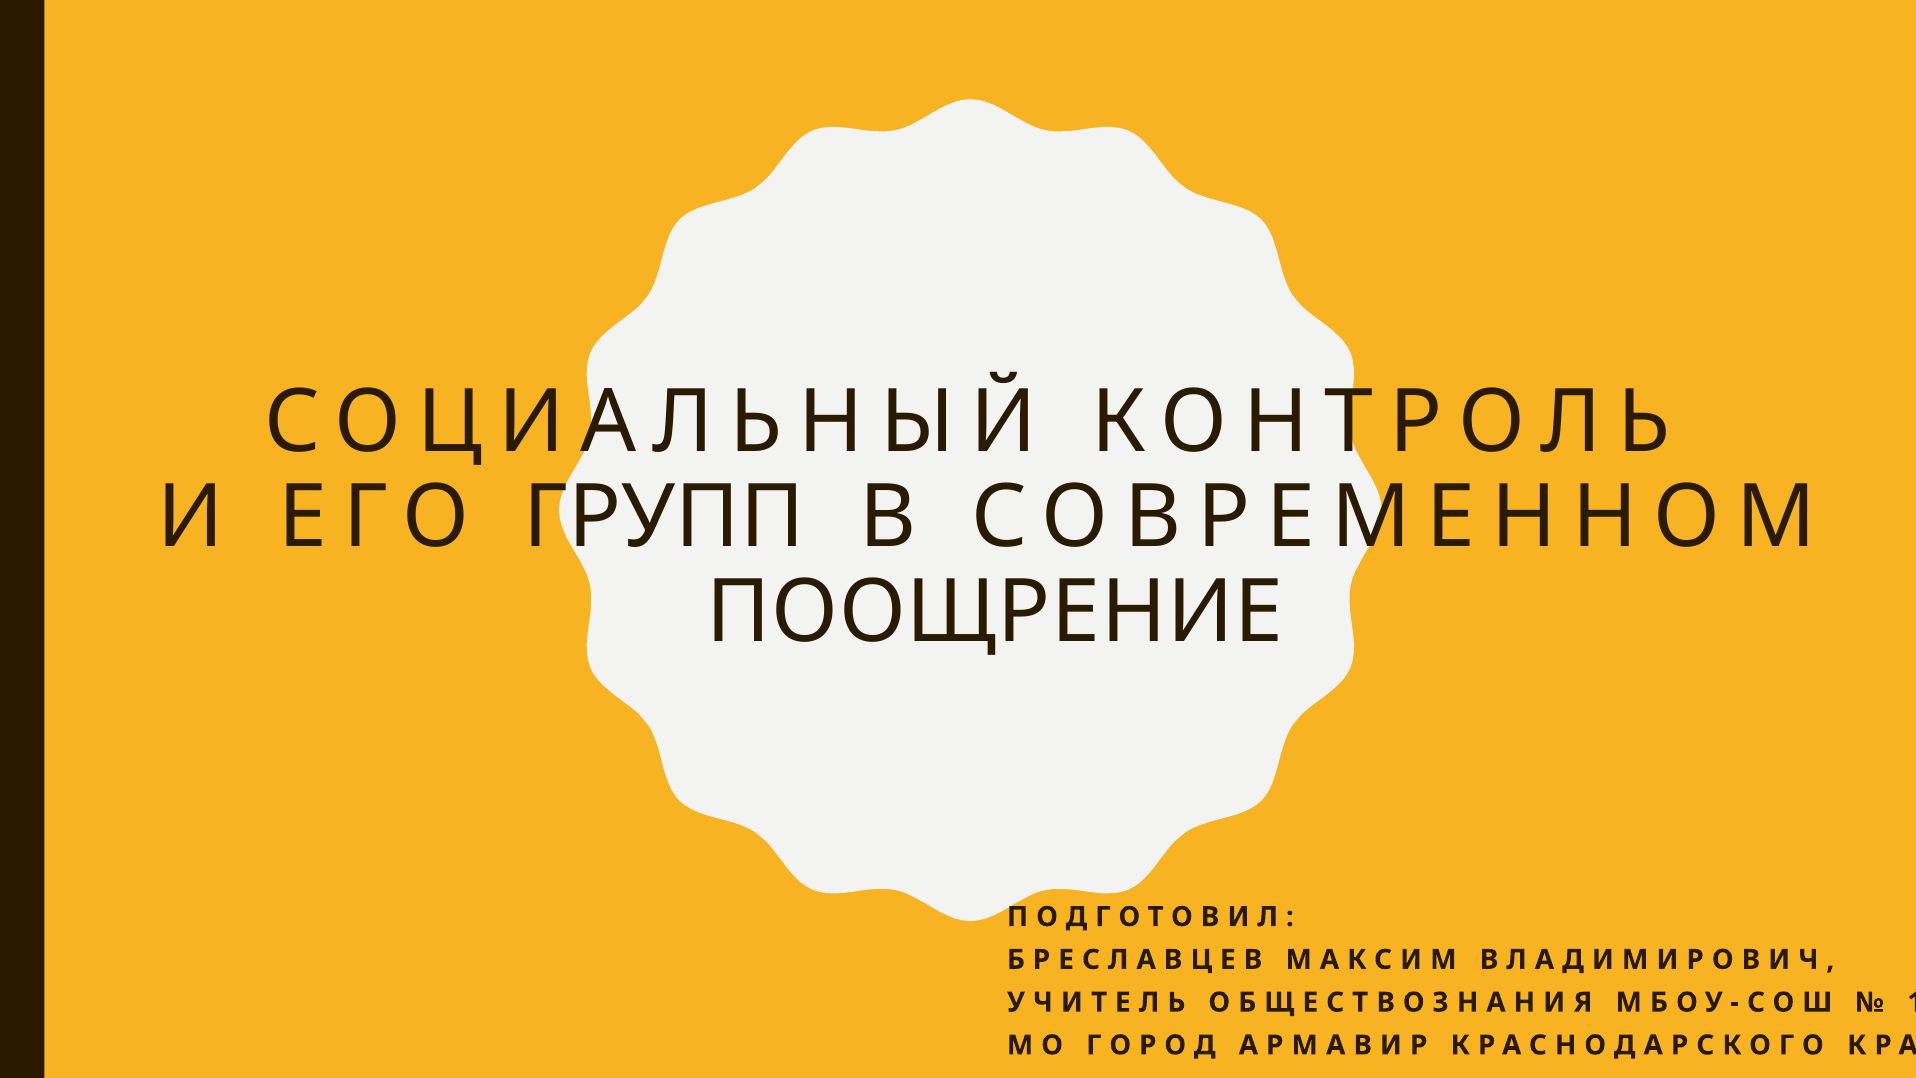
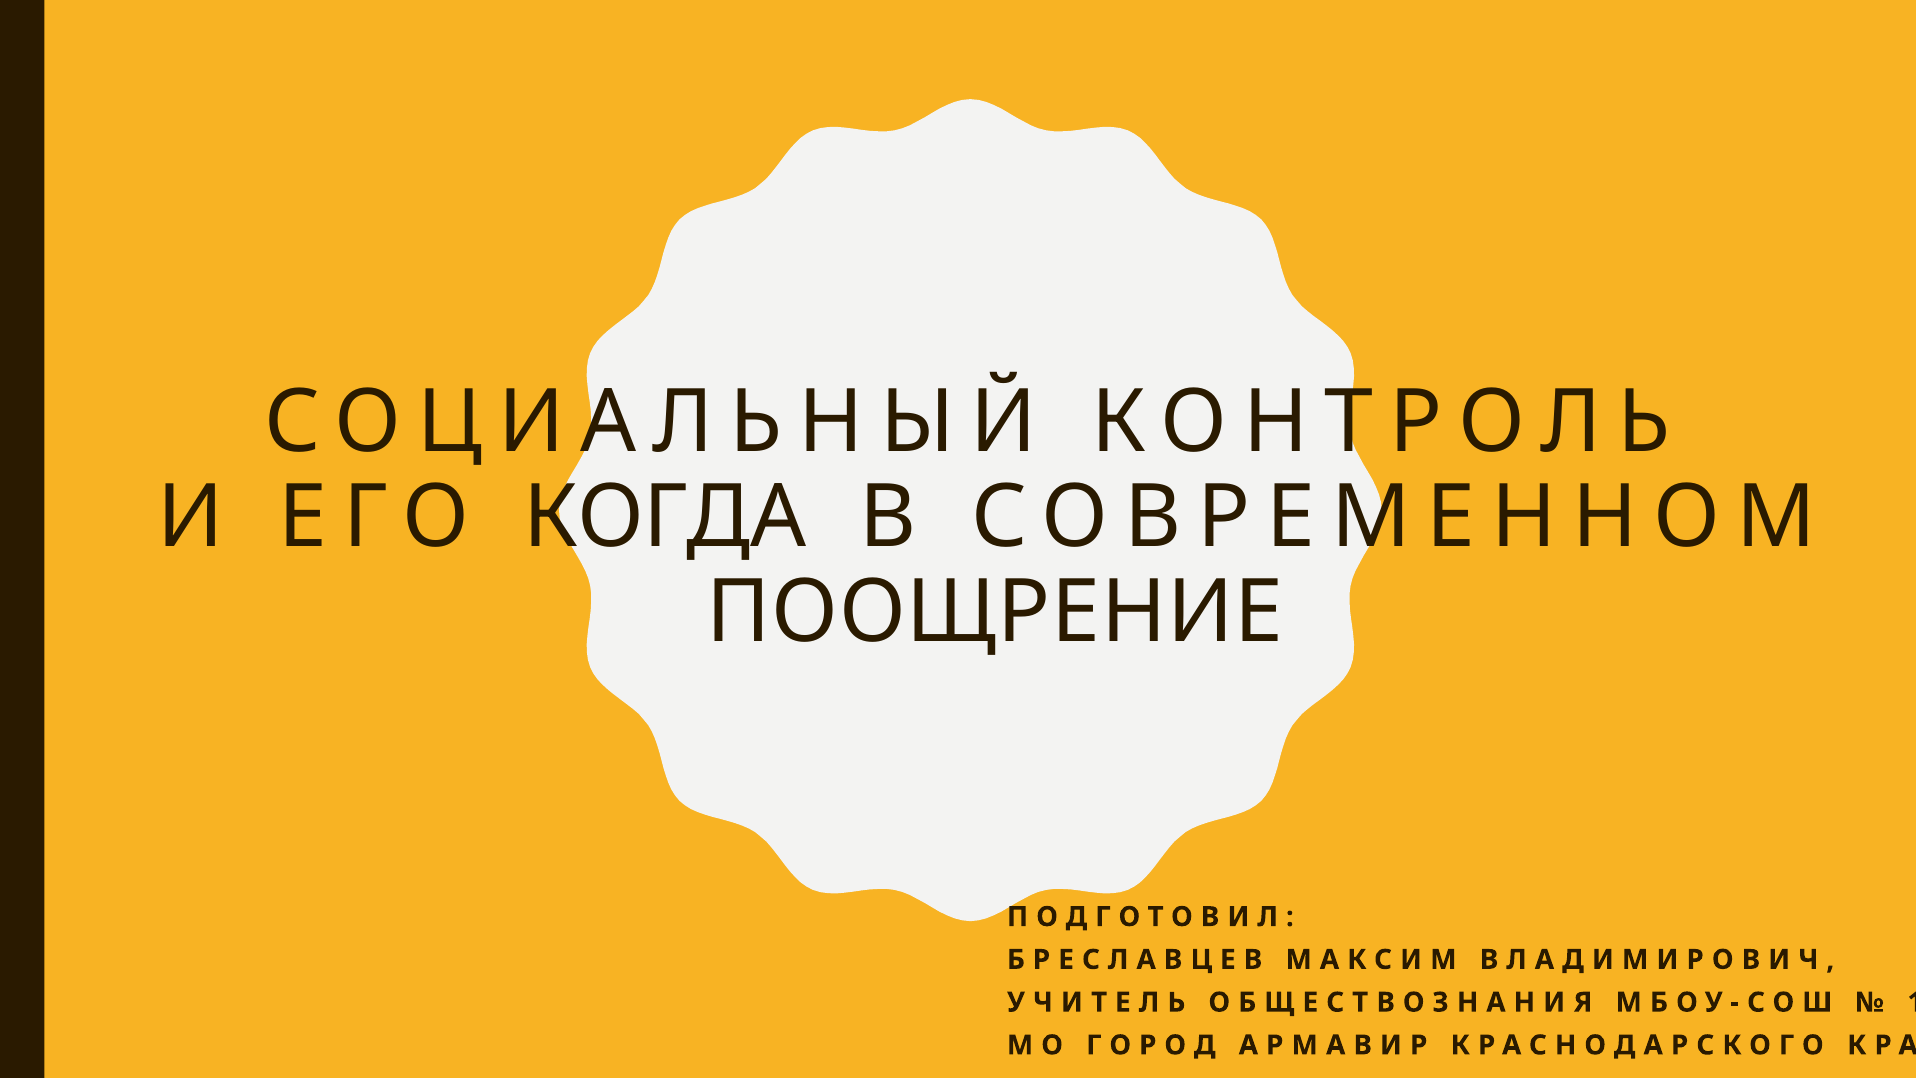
ГРУПП: ГРУПП -> КОГДА
